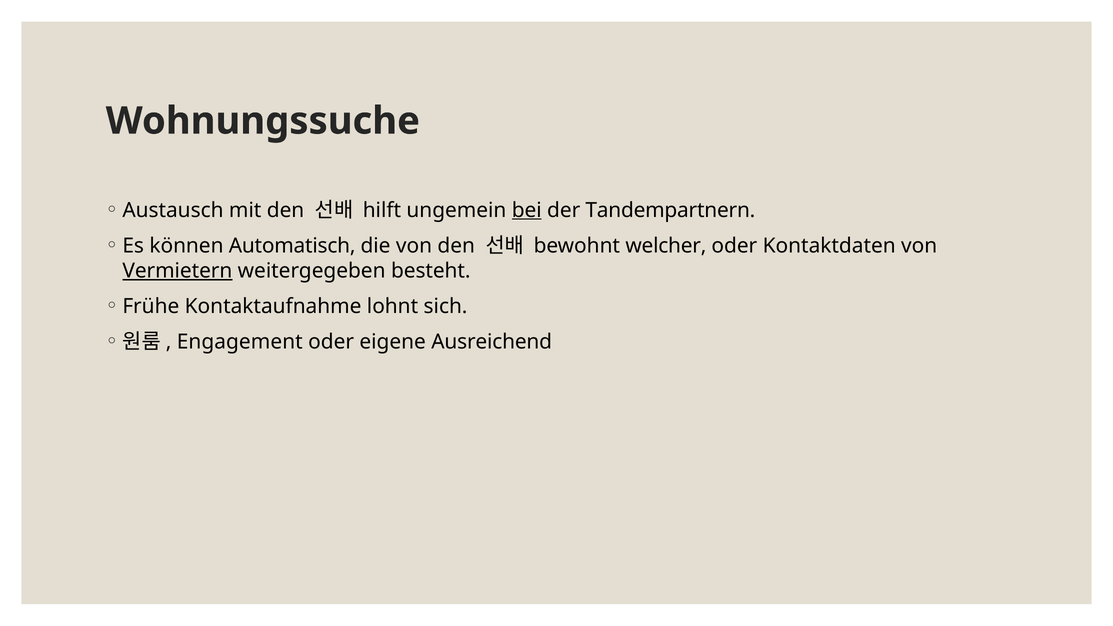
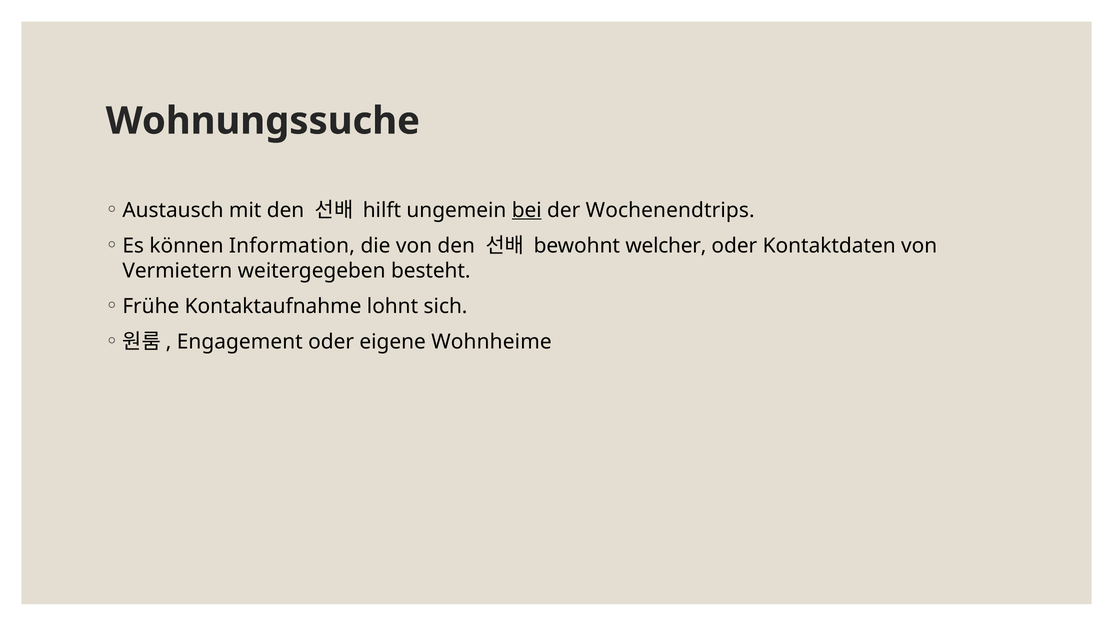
Tandempartnern: Tandempartnern -> Wochenendtrips
Automatisch: Automatisch -> Information
Vermietern underline: present -> none
Ausreichend: Ausreichend -> Wohnheime
